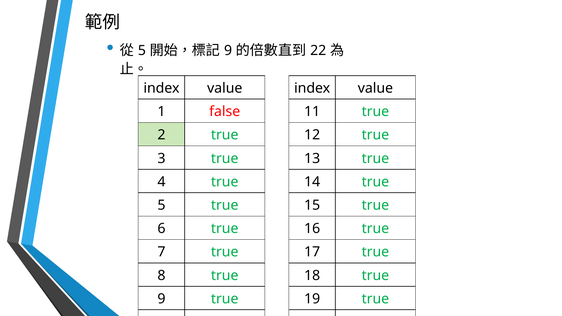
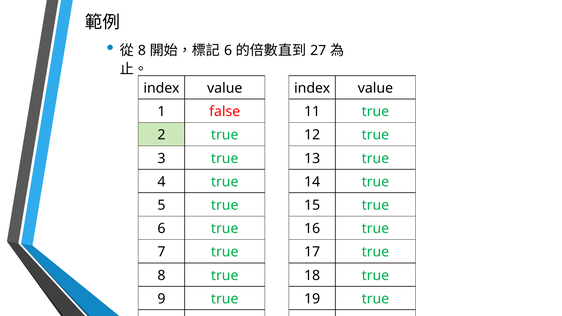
5 at (142, 51): 5 -> 8
9 at (228, 51): 9 -> 6
22: 22 -> 27
